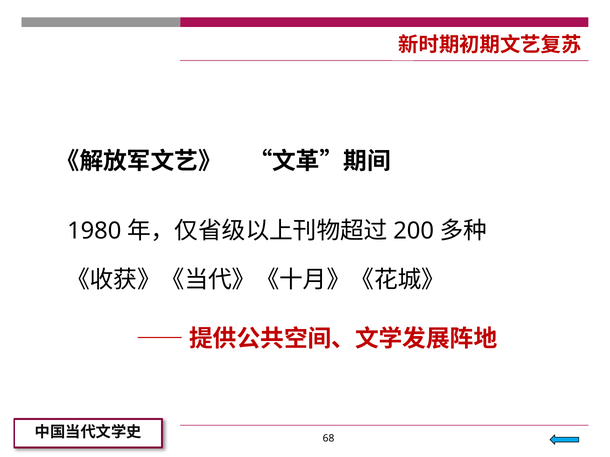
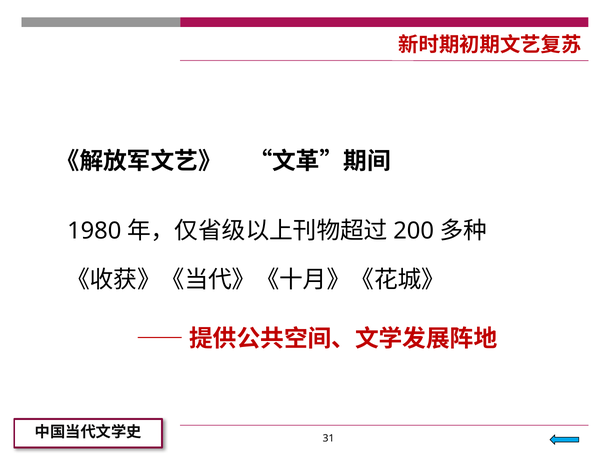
68: 68 -> 31
